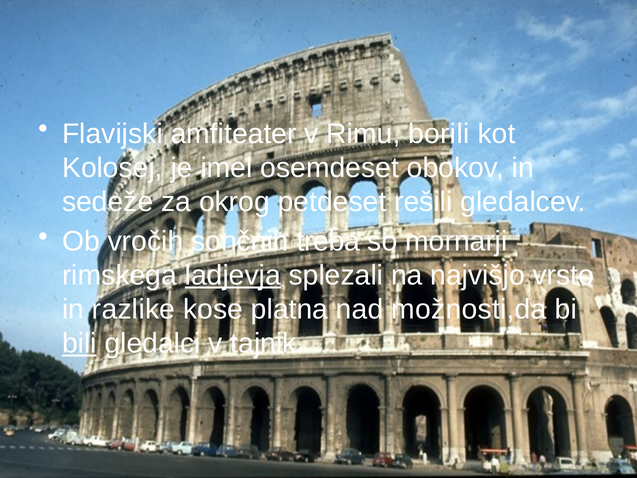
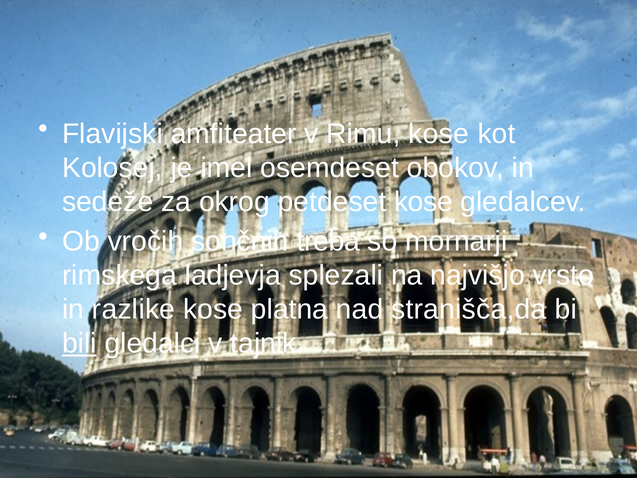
Rimu borili: borili -> kose
petdeset rešili: rešili -> kose
ladjevja underline: present -> none
možnosti,da: možnosti,da -> stranišča,da
